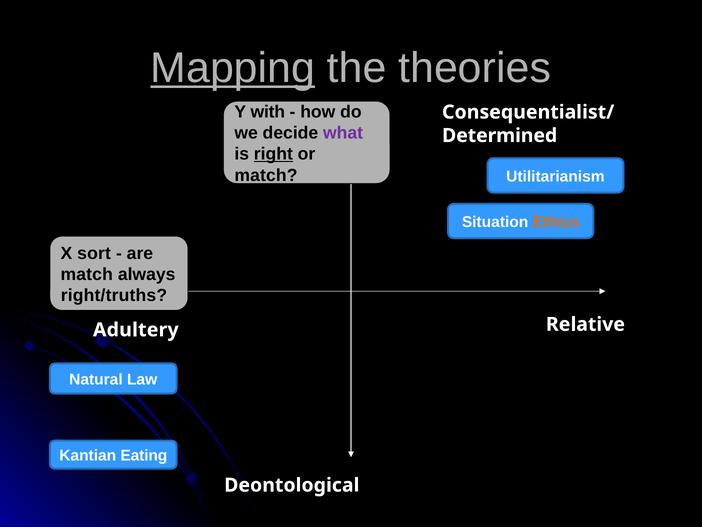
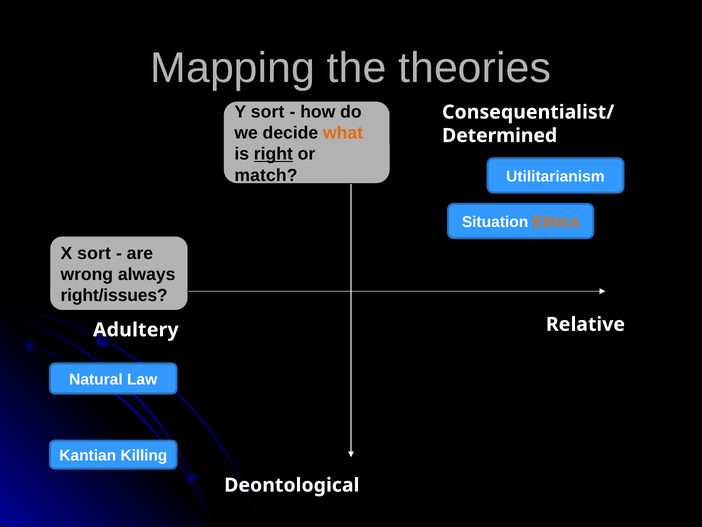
Mapping underline: present -> none
Y with: with -> sort
what colour: purple -> orange
match at (87, 274): match -> wrong
right/truths: right/truths -> right/issues
Eating: Eating -> Killing
